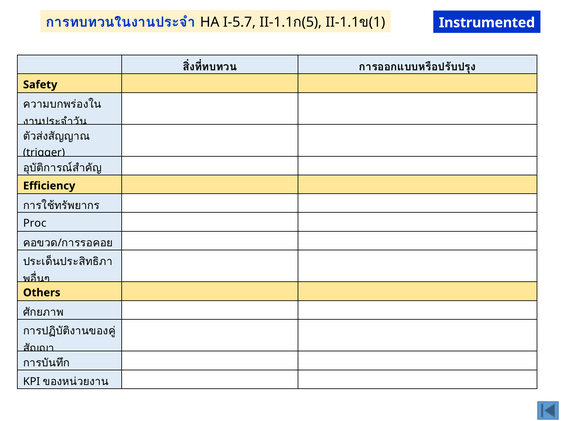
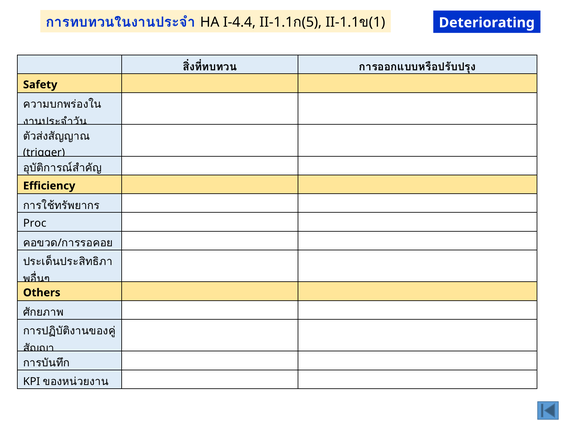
I-5.7: I-5.7 -> I-4.4
Instrumented: Instrumented -> Deteriorating
